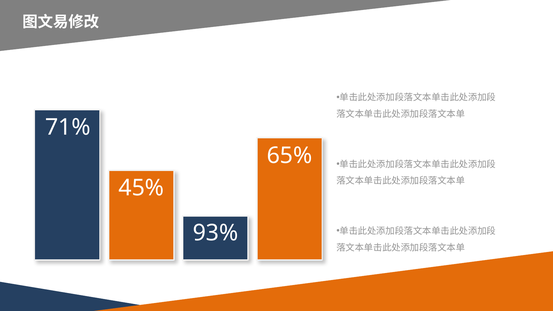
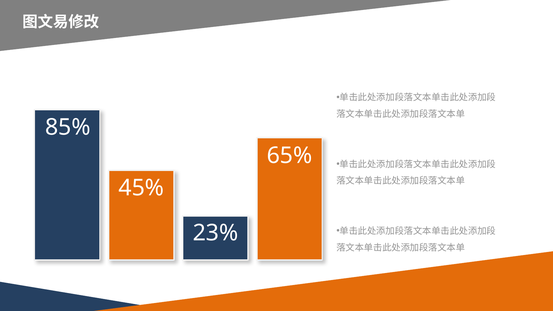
71%: 71% -> 85%
93%: 93% -> 23%
